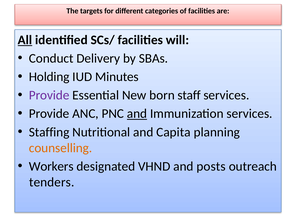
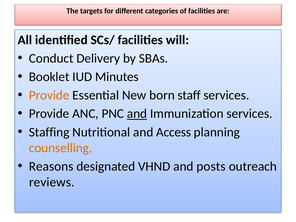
All underline: present -> none
Holding: Holding -> Booklet
Provide at (49, 95) colour: purple -> orange
Capita: Capita -> Access
Workers: Workers -> Reasons
tenders: tenders -> reviews
